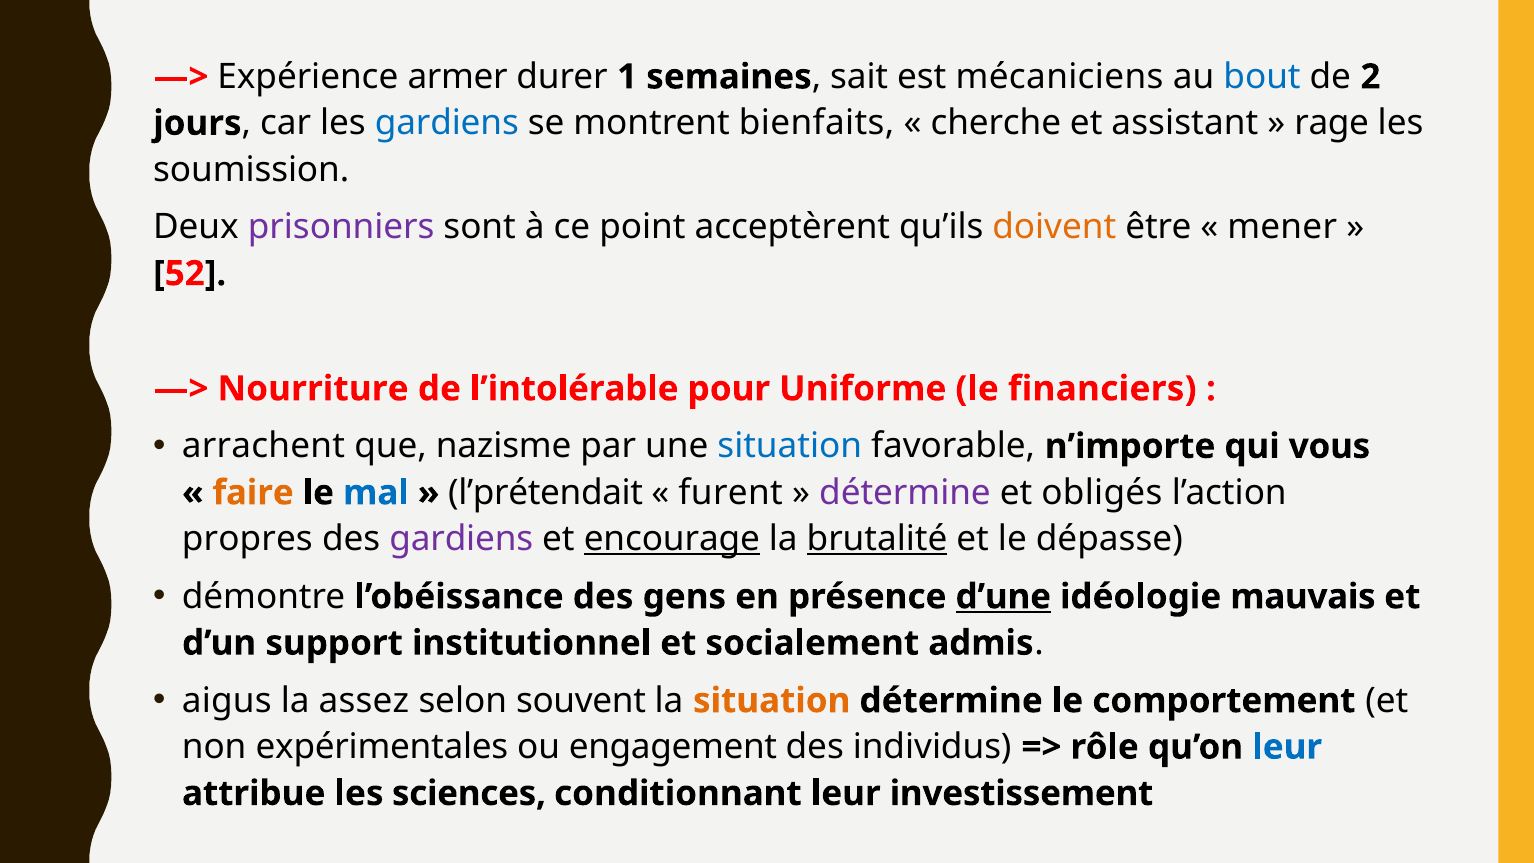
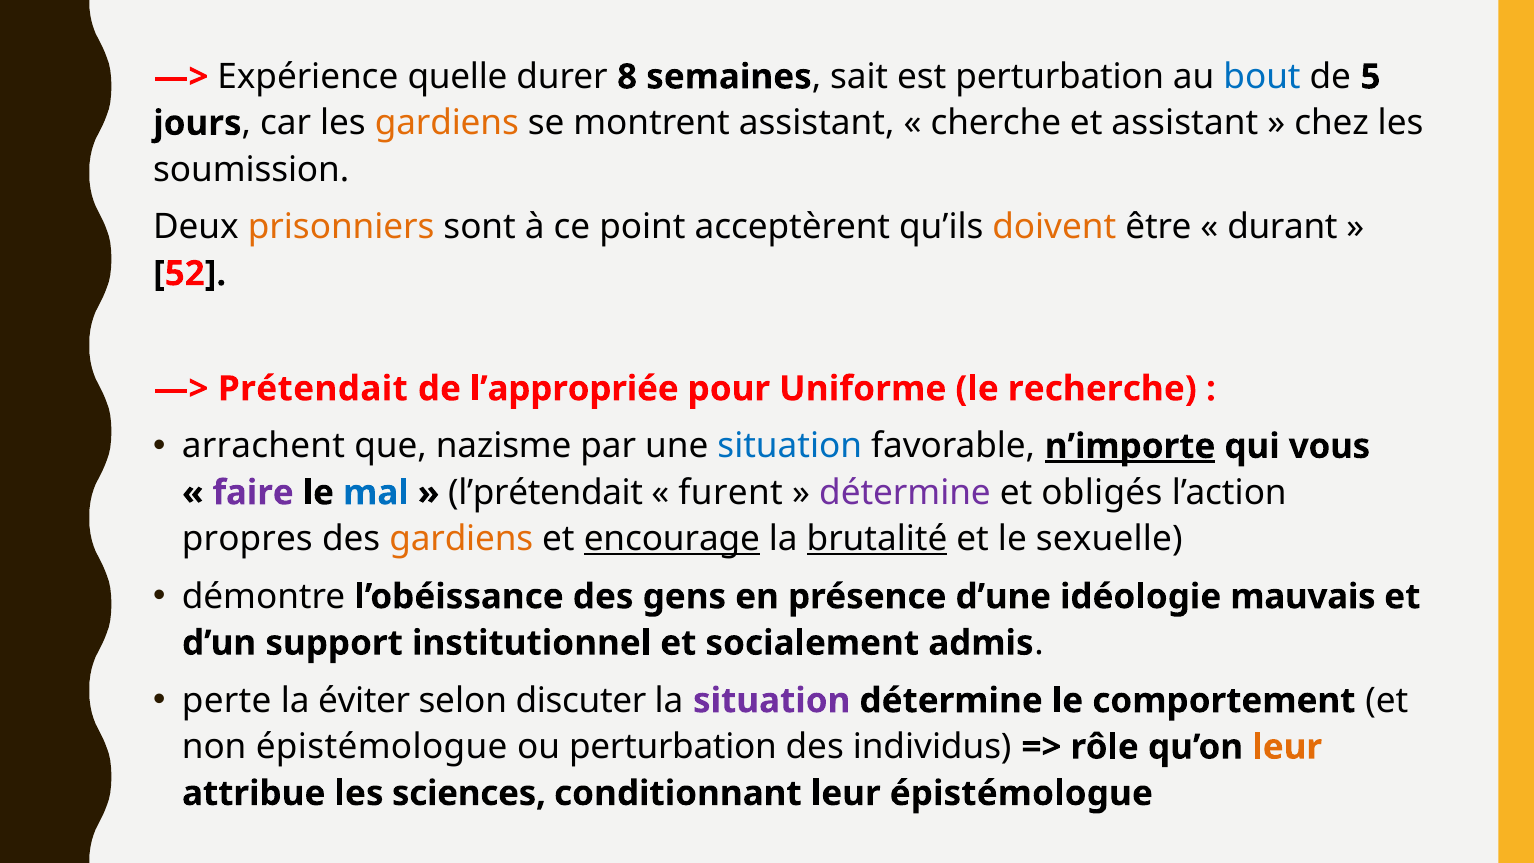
armer: armer -> quelle
1: 1 -> 8
est mécaniciens: mécaniciens -> perturbation
2: 2 -> 5
gardiens at (447, 123) colour: blue -> orange
montrent bienfaits: bienfaits -> assistant
rage: rage -> chez
prisonniers colour: purple -> orange
mener: mener -> durant
Nourriture: Nourriture -> Prétendait
l’intolérable: l’intolérable -> l’appropriée
financiers: financiers -> recherche
n’importe underline: none -> present
faire colour: orange -> purple
gardiens at (461, 539) colour: purple -> orange
dépasse: dépasse -> sexuelle
d’une underline: present -> none
aigus: aigus -> perte
assez: assez -> éviter
souvent: souvent -> discuter
situation at (772, 701) colour: orange -> purple
non expérimentales: expérimentales -> épistémologue
ou engagement: engagement -> perturbation
leur at (1287, 747) colour: blue -> orange
leur investissement: investissement -> épistémologue
